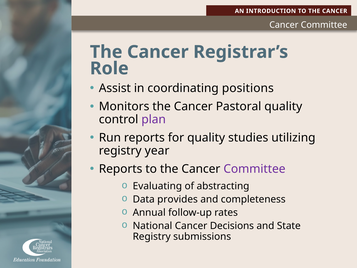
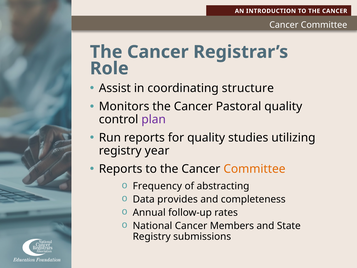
positions: positions -> structure
Committee at (254, 169) colour: purple -> orange
Evaluating: Evaluating -> Frequency
Decisions: Decisions -> Members
